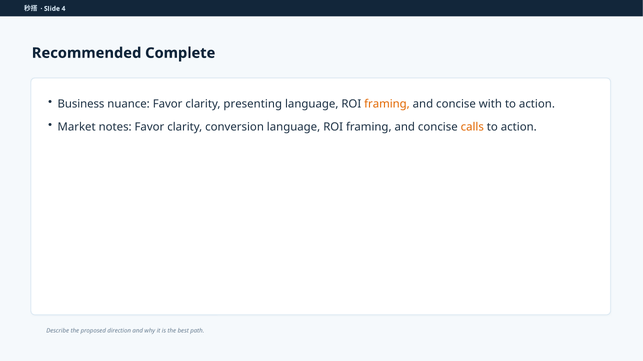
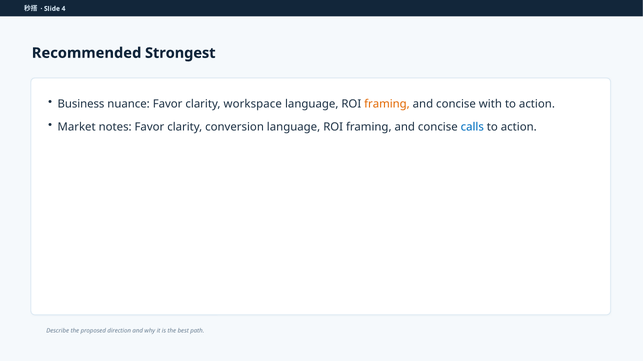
Complete: Complete -> Strongest
presenting: presenting -> workspace
calls colour: orange -> blue
